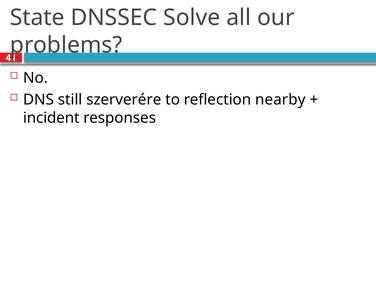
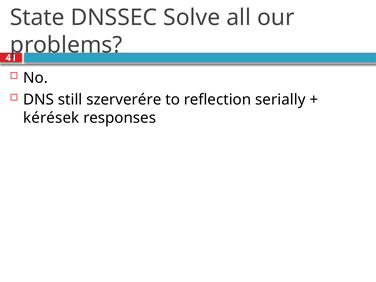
nearby: nearby -> serially
incident: incident -> kérések
